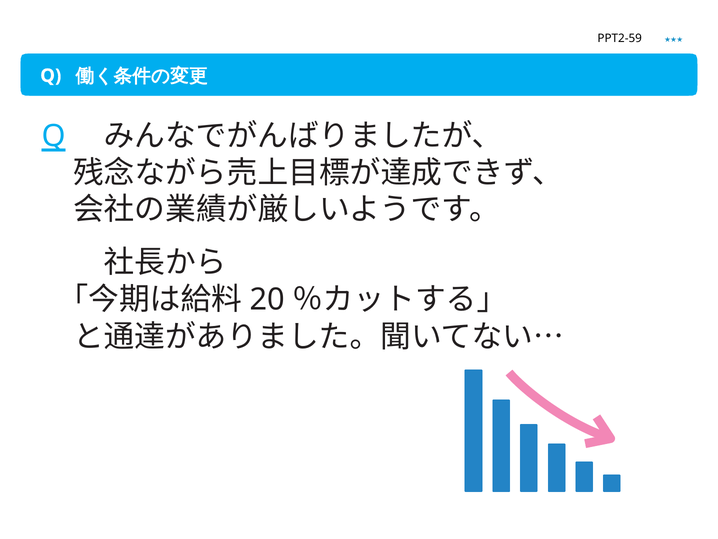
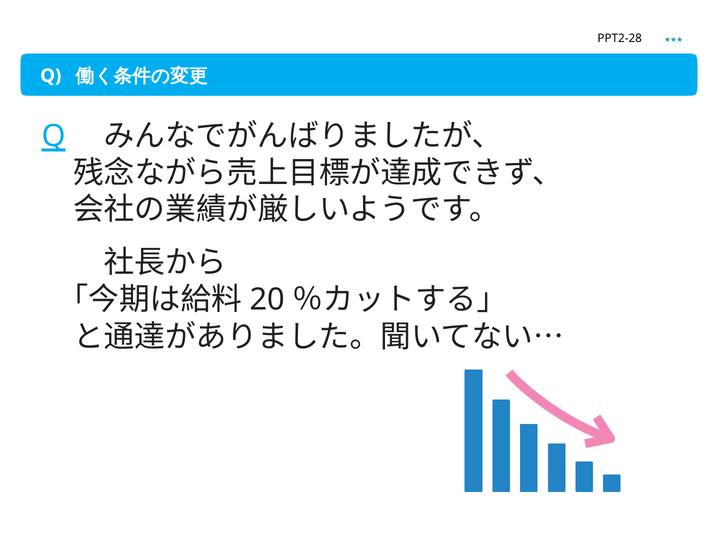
PPT2-59: PPT2-59 -> PPT2-28
